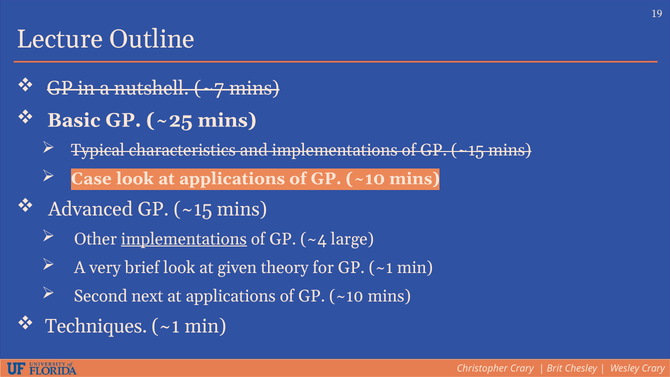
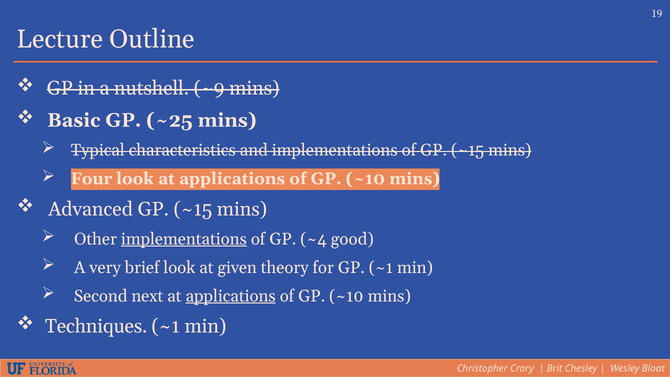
~7: ~7 -> ~9
Case: Case -> Four
large: large -> good
applications at (231, 296) underline: none -> present
Wesley Crary: Crary -> Bloat
